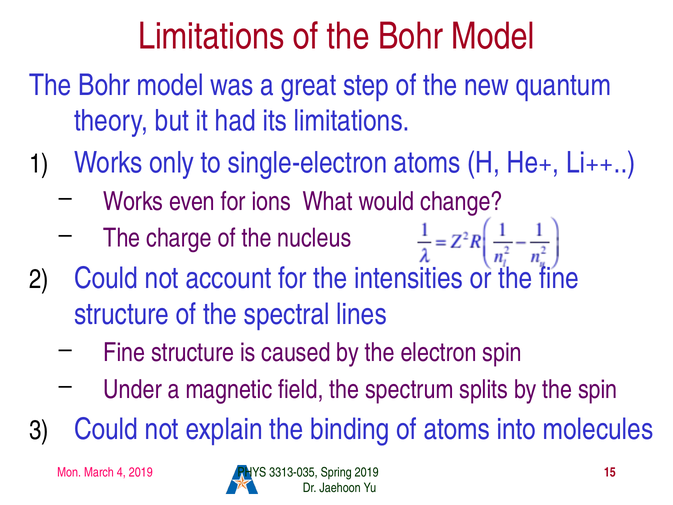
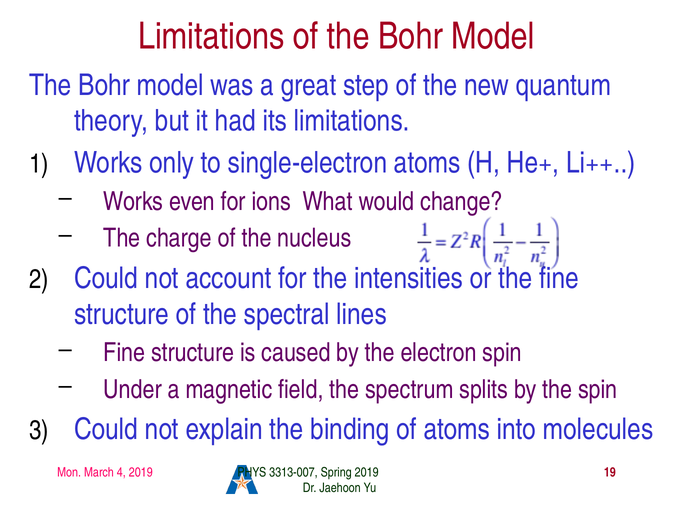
3313-035: 3313-035 -> 3313-007
15: 15 -> 19
